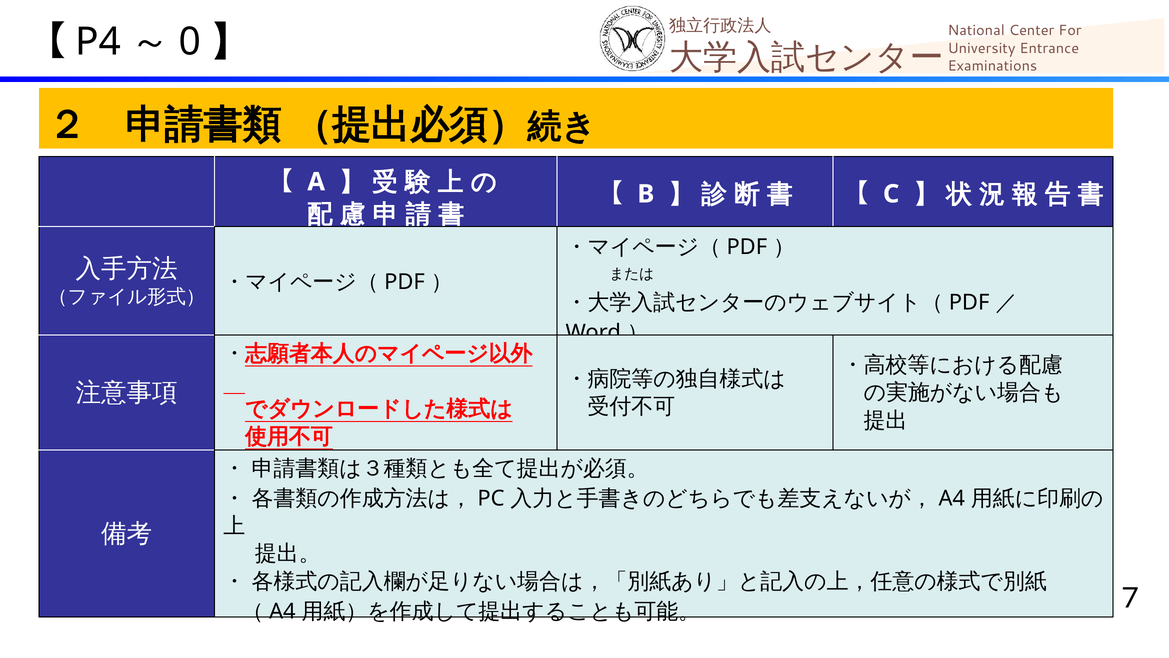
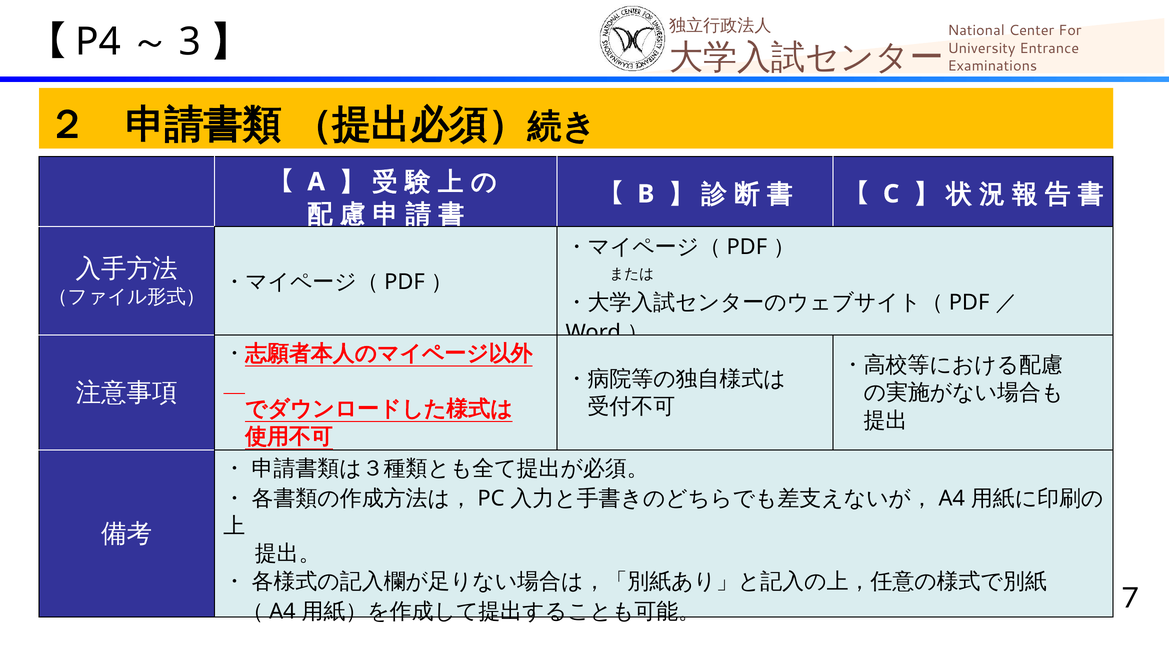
0: 0 -> 3
